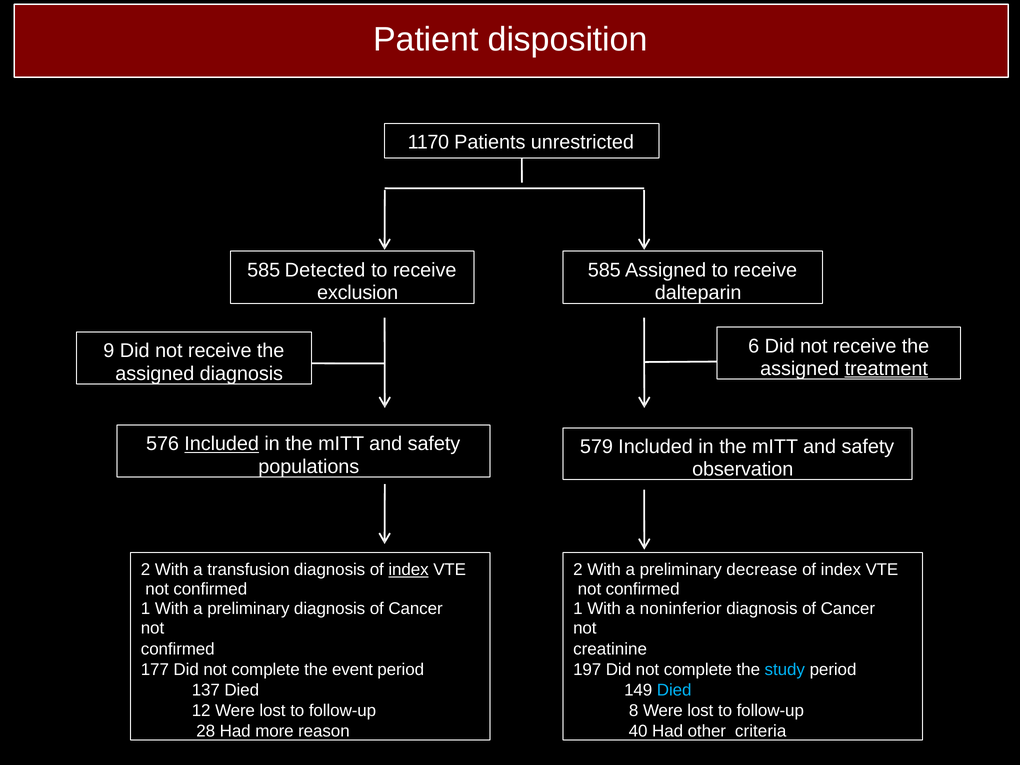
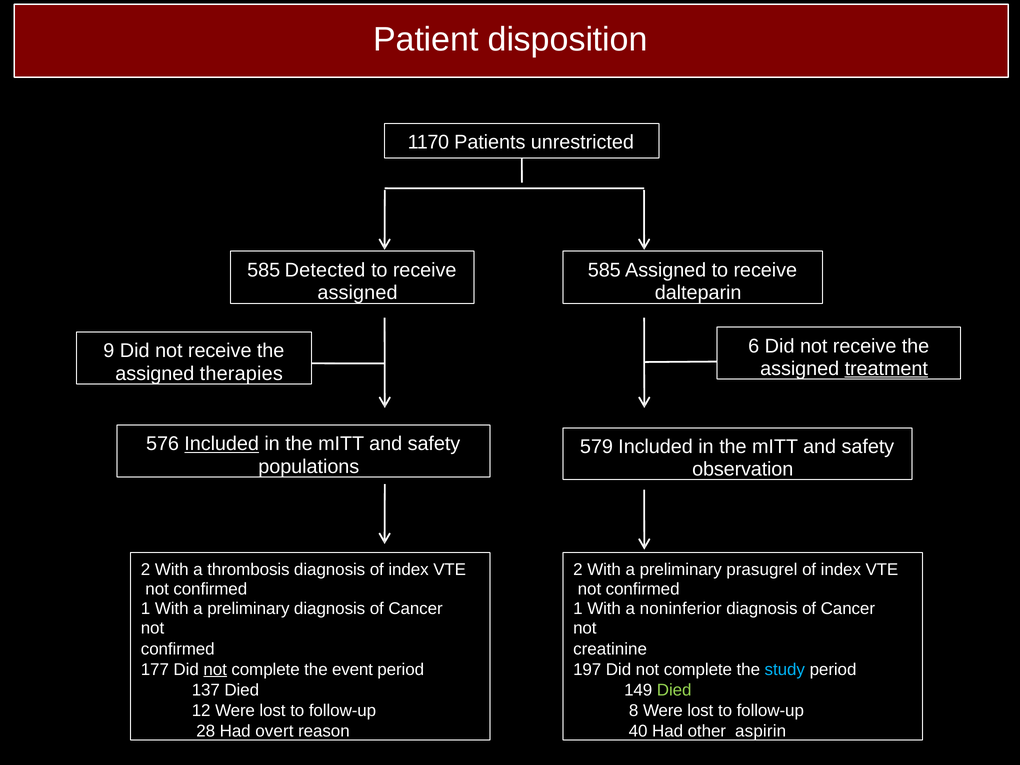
exclusion at (358, 293): exclusion -> assigned
assigned diagnosis: diagnosis -> therapies
transfusion: transfusion -> thrombosis
index at (409, 569) underline: present -> none
decrease: decrease -> prasugrel
not at (215, 669) underline: none -> present
Died at (674, 690) colour: light blue -> light green
more: more -> overt
criteria: criteria -> aspirin
